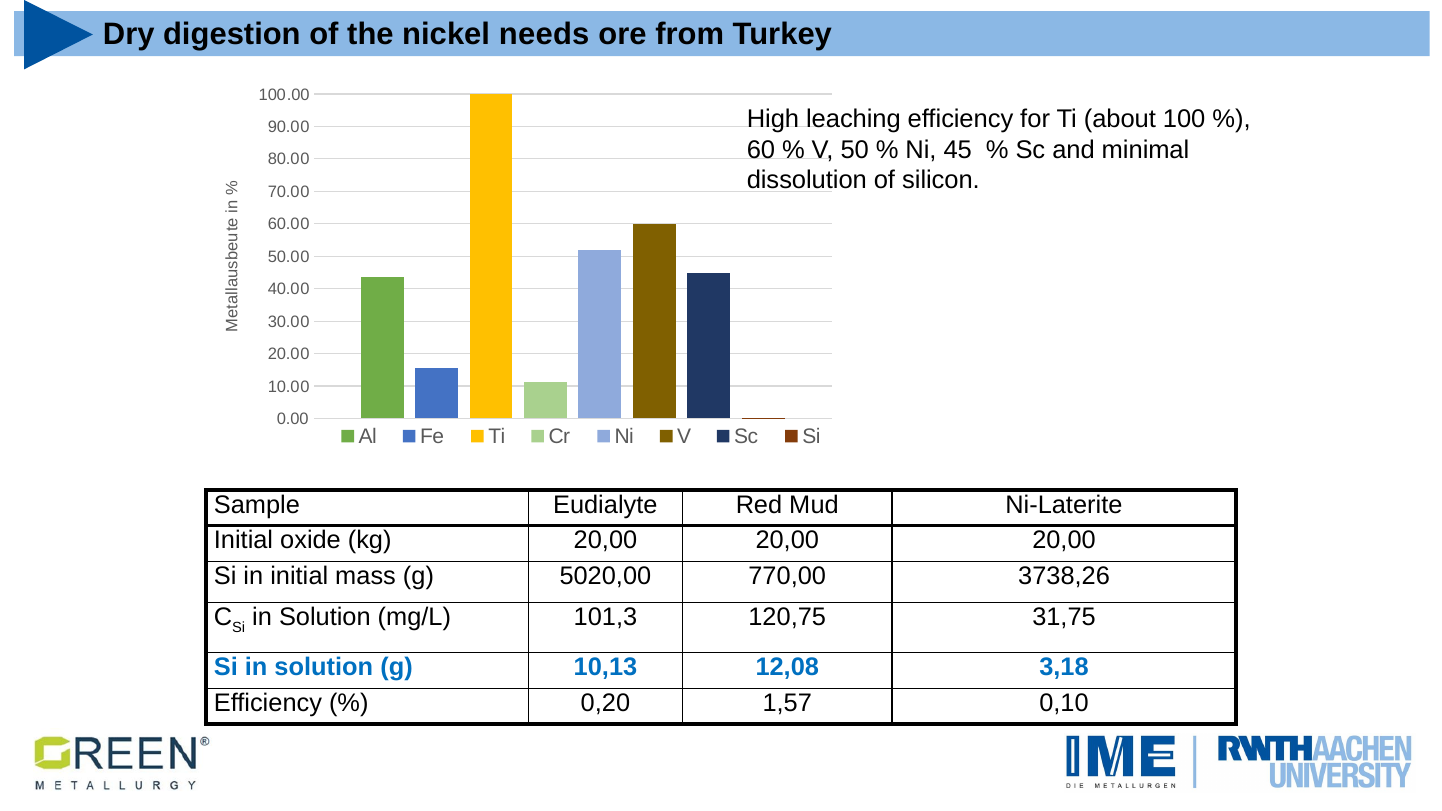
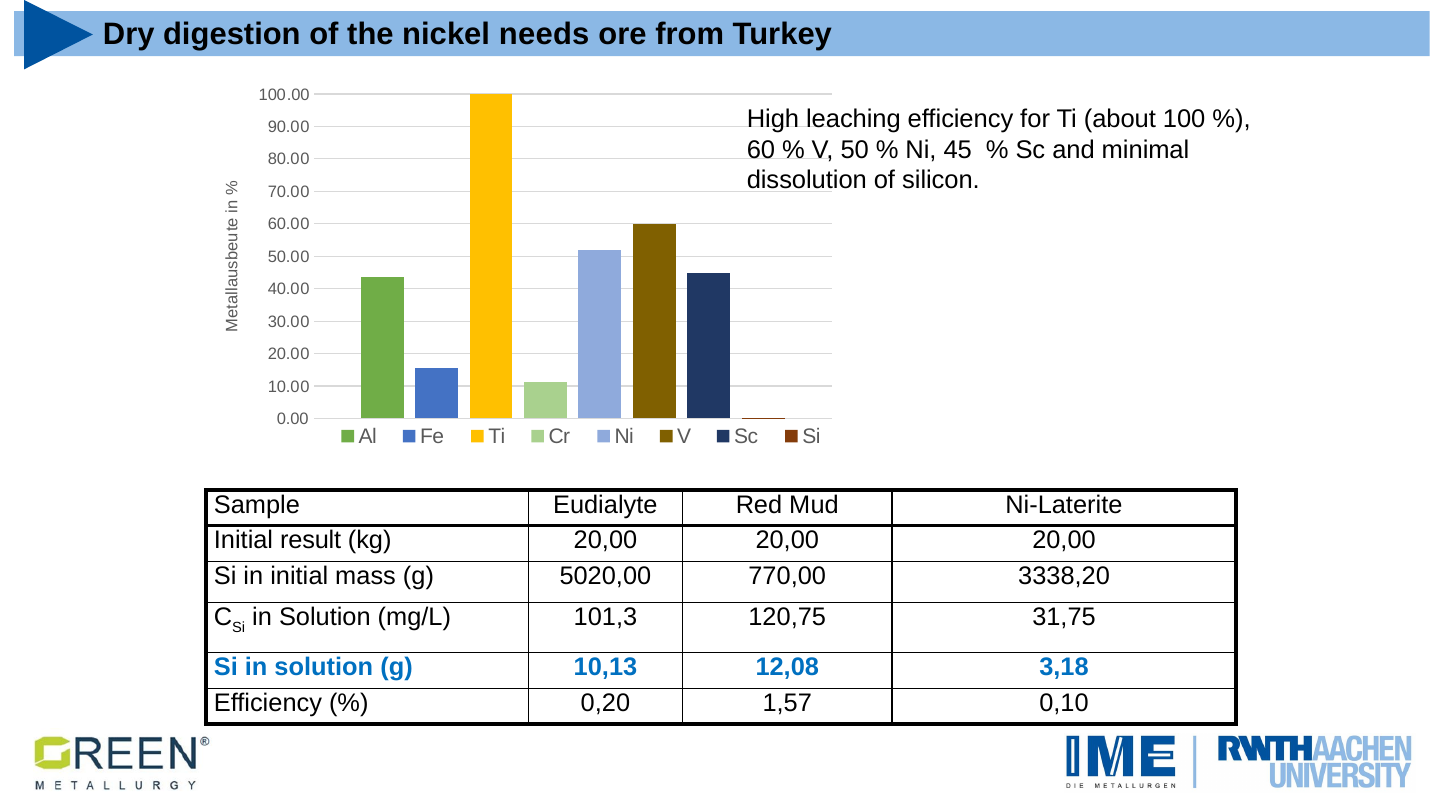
oxide: oxide -> result
3738,26: 3738,26 -> 3338,20
